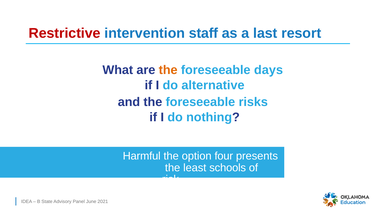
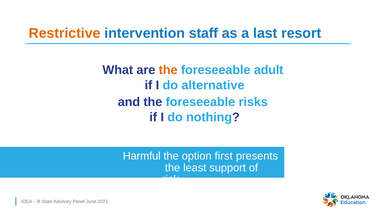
Restrictive colour: red -> orange
days: days -> adult
four: four -> first
schools: schools -> support
